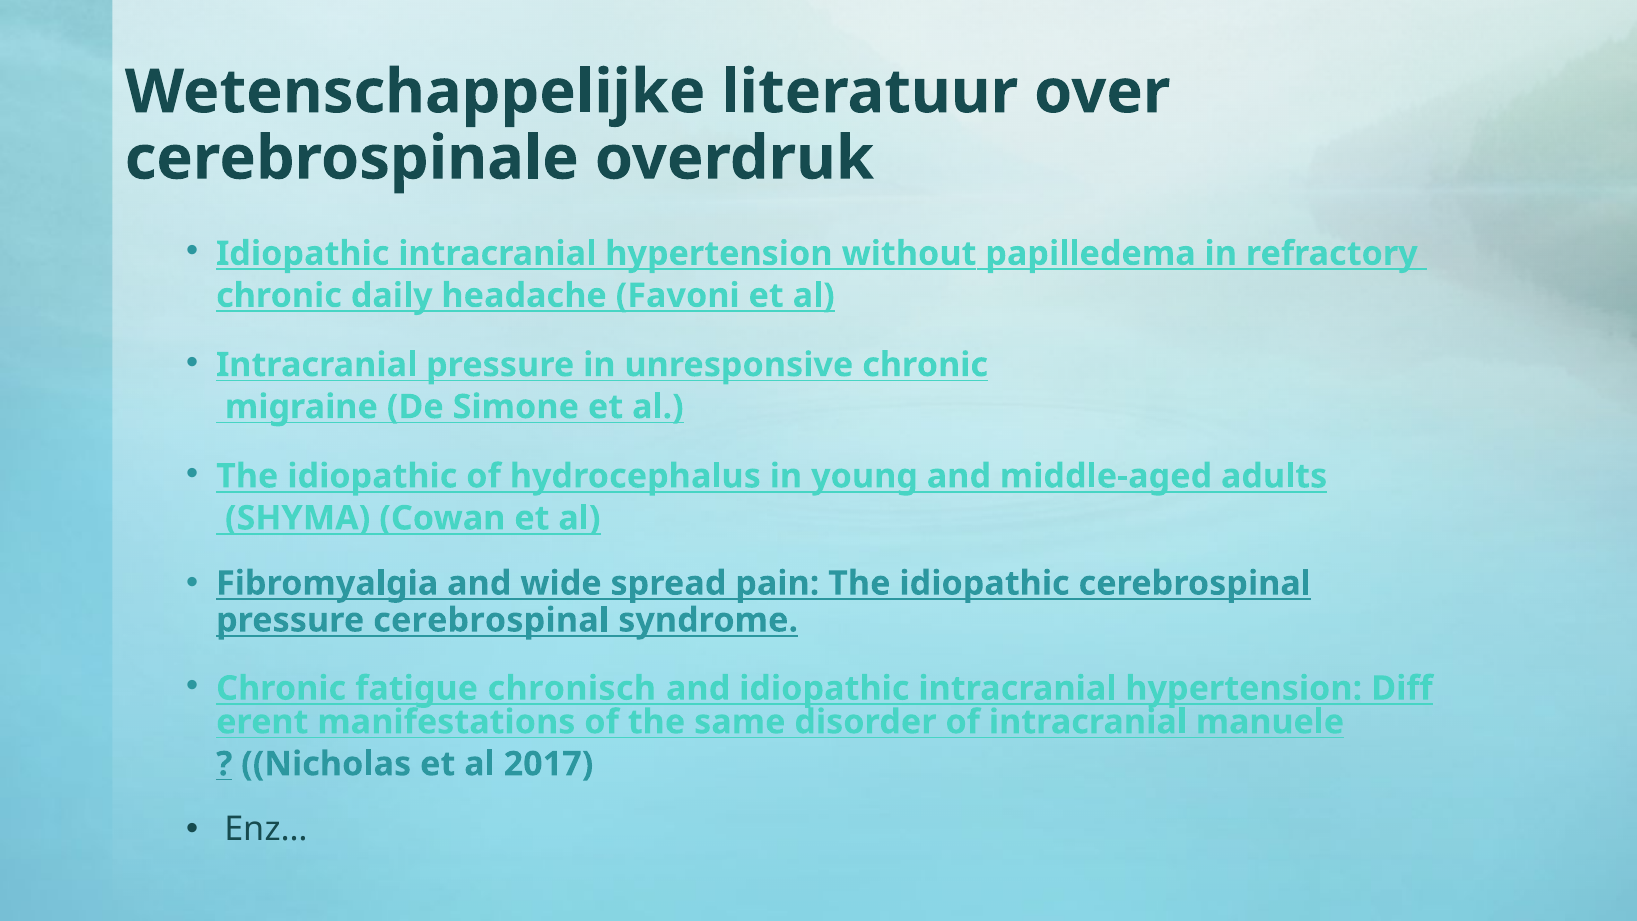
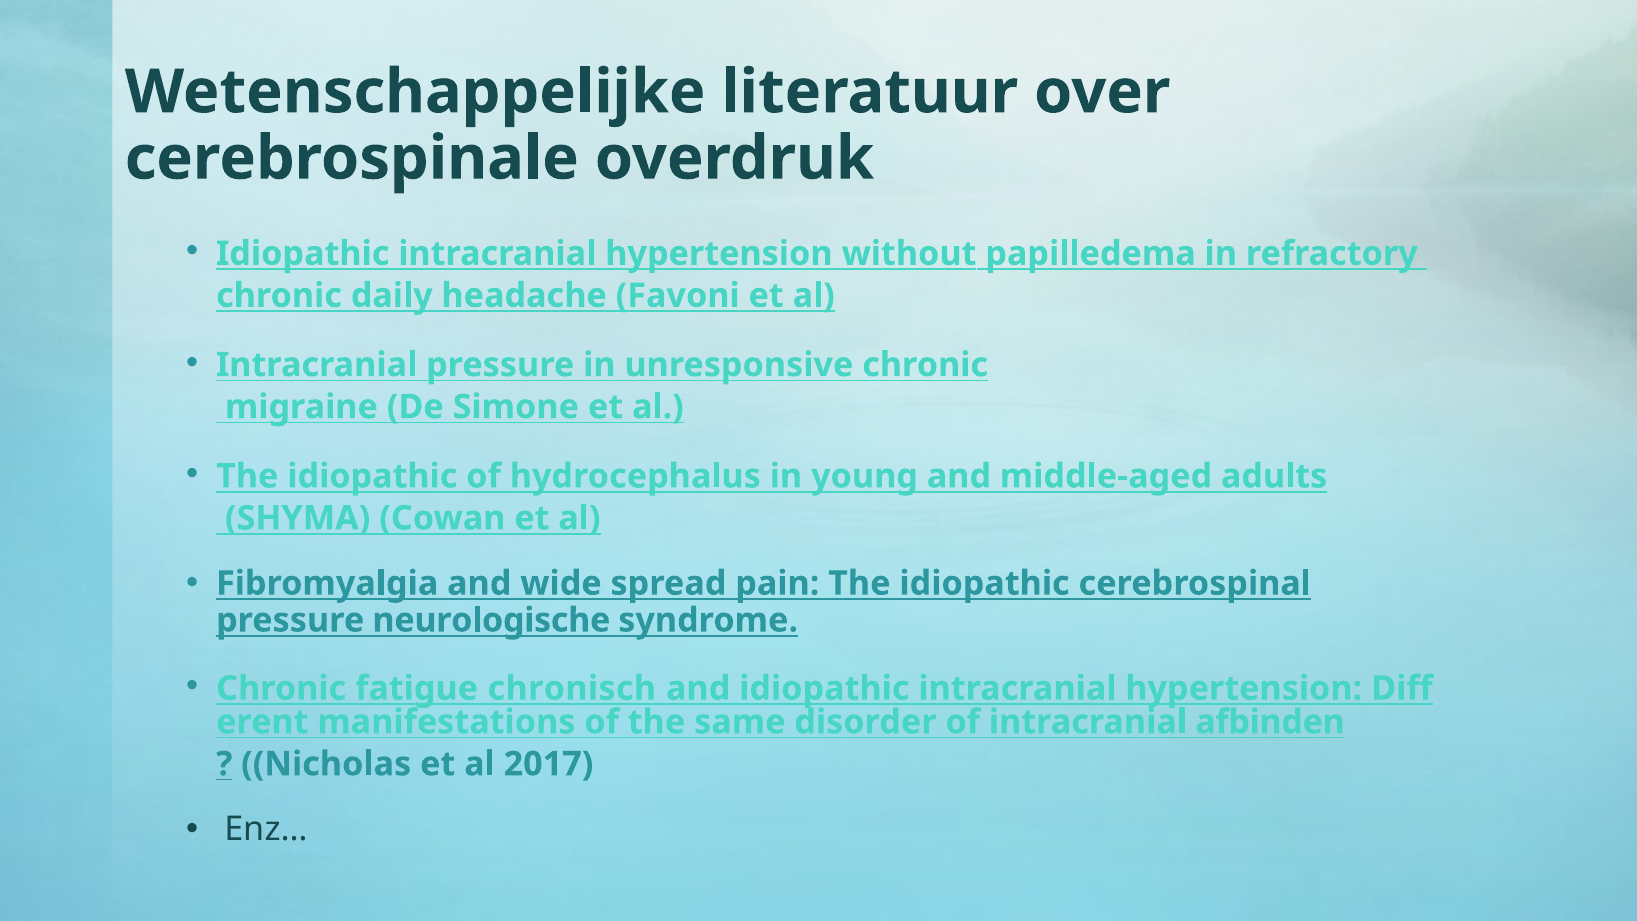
pressure cerebrospinal: cerebrospinal -> neurologische
manuele: manuele -> afbinden
